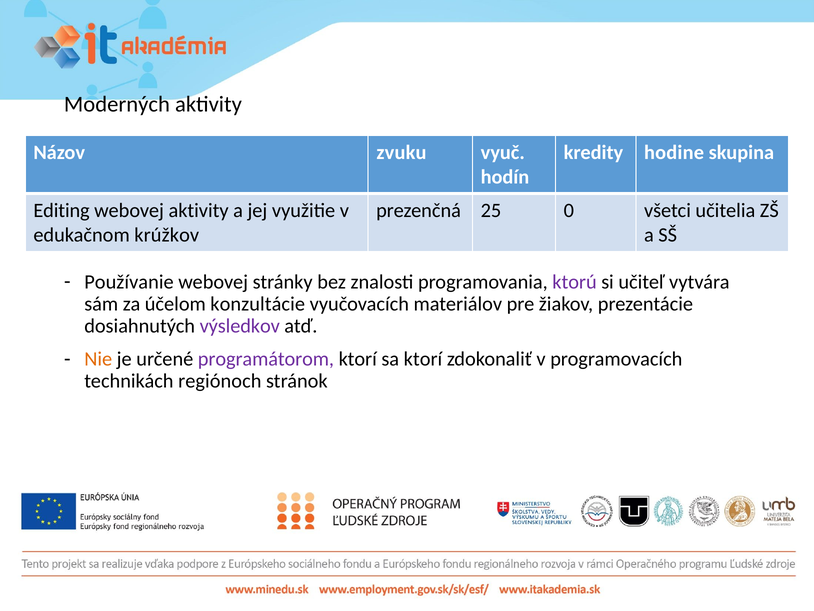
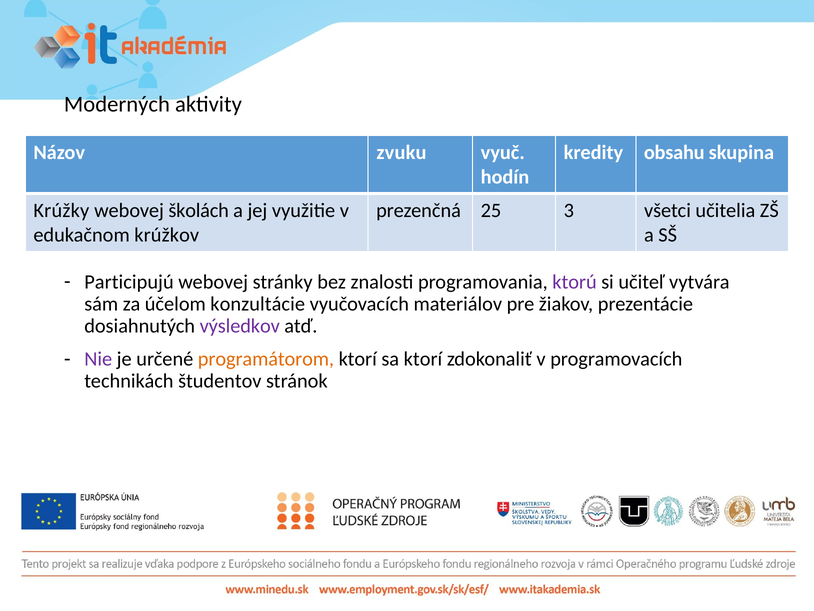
hodine: hodine -> obsahu
Editing: Editing -> Krúžky
webovej aktivity: aktivity -> školách
0: 0 -> 3
Používanie: Používanie -> Participujú
Nie colour: orange -> purple
programátorom colour: purple -> orange
regiónoch: regiónoch -> študentov
